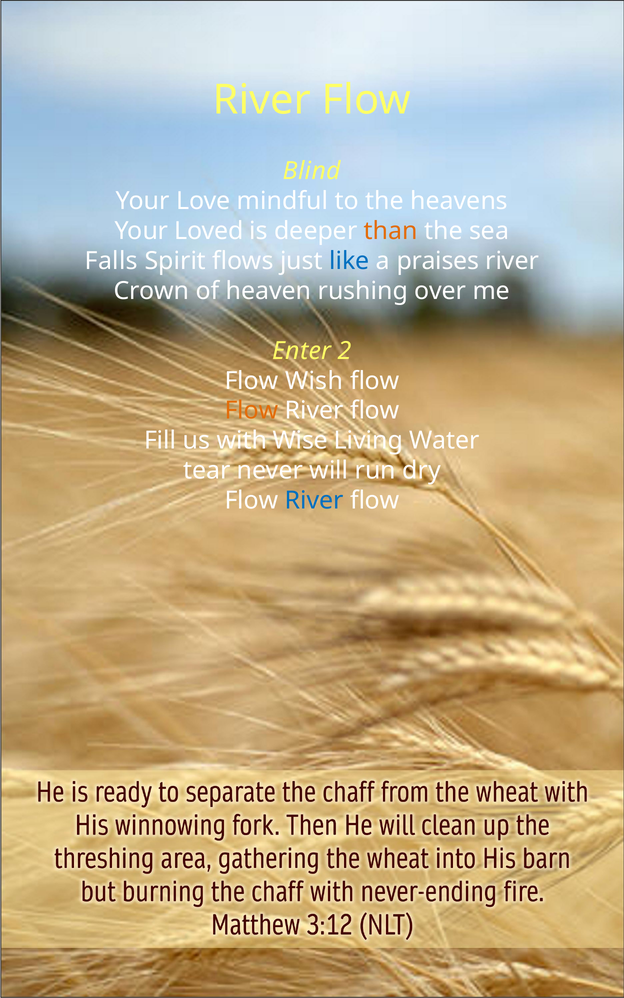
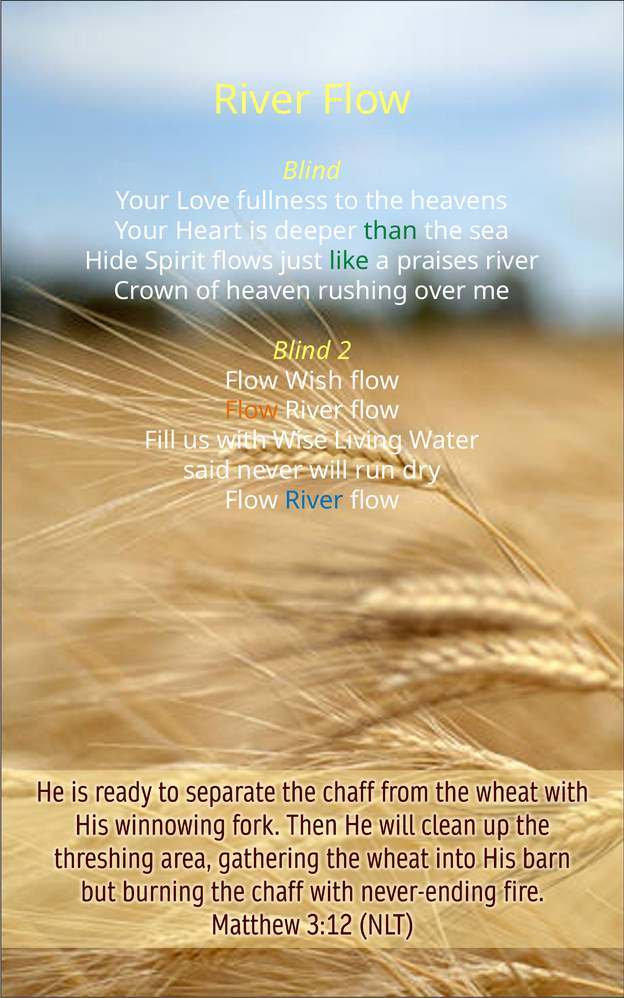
mindful: mindful -> fullness
Loved: Loved -> Heart
than colour: orange -> green
Falls: Falls -> Hide
like colour: blue -> green
Enter at (302, 351): Enter -> Blind
tear: tear -> said
